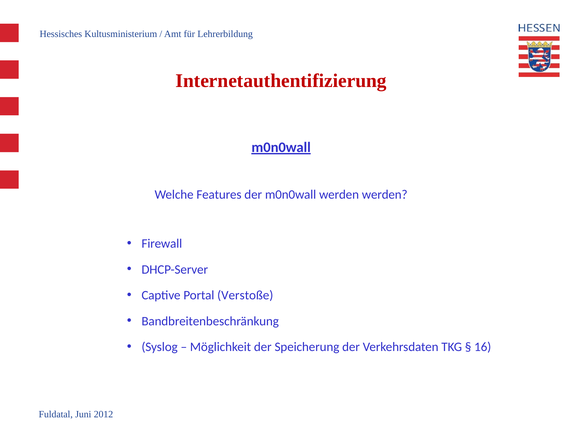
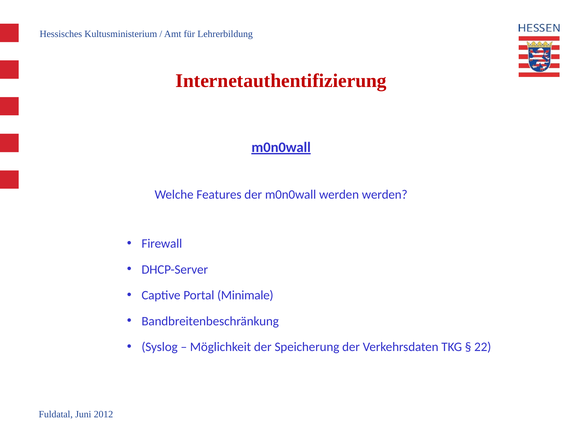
Verstoße: Verstoße -> Minimale
16: 16 -> 22
